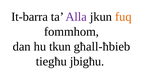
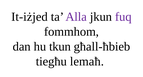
It-barra: It-barra -> It-iżjed
fuq colour: orange -> purple
jbigħu: jbigħu -> lemaħ
